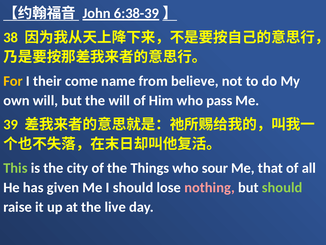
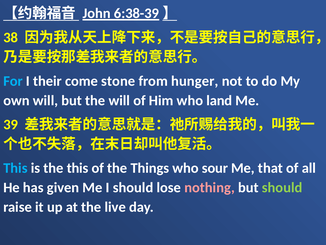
For colour: yellow -> light blue
name: name -> stone
believe: believe -> hunger
pass: pass -> land
This at (15, 168) colour: light green -> light blue
the city: city -> this
